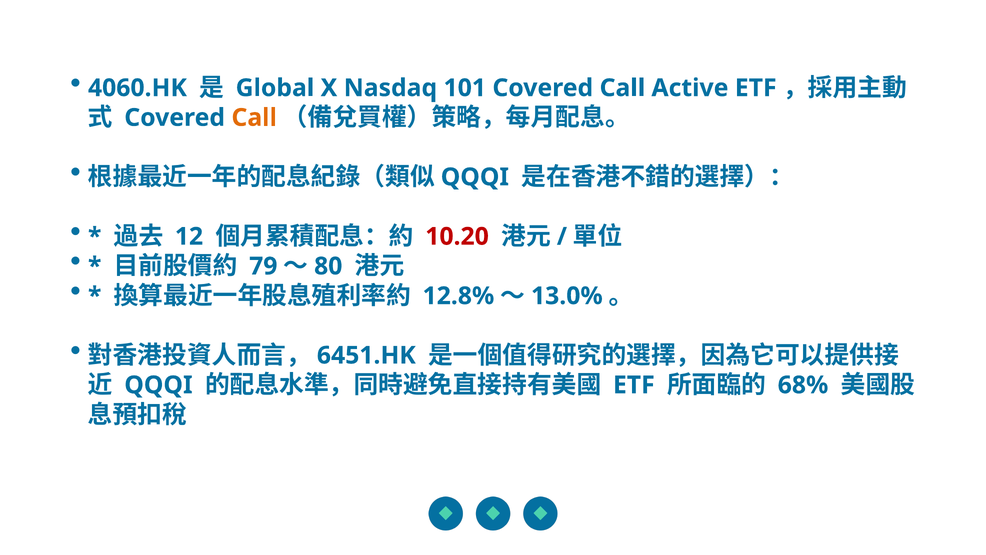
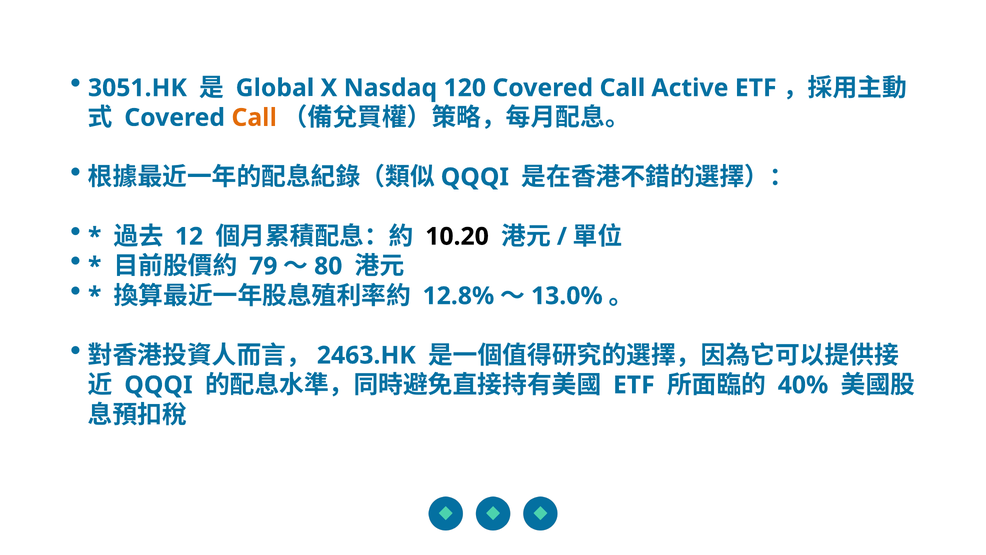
4060.HK: 4060.HK -> 3051.HK
101: 101 -> 120
10.20 colour: red -> black
6451.HK: 6451.HK -> 2463.HK
68%: 68% -> 40%
